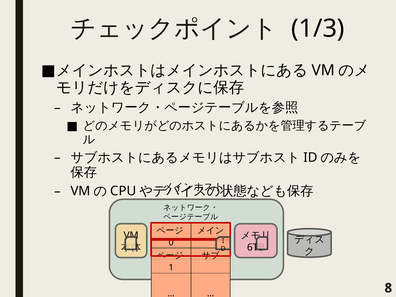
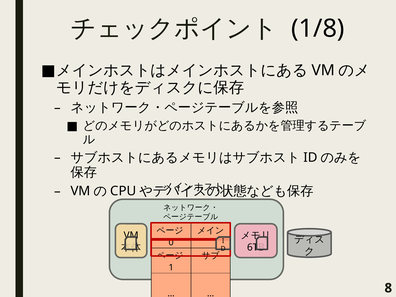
1/3: 1/3 -> 1/8
